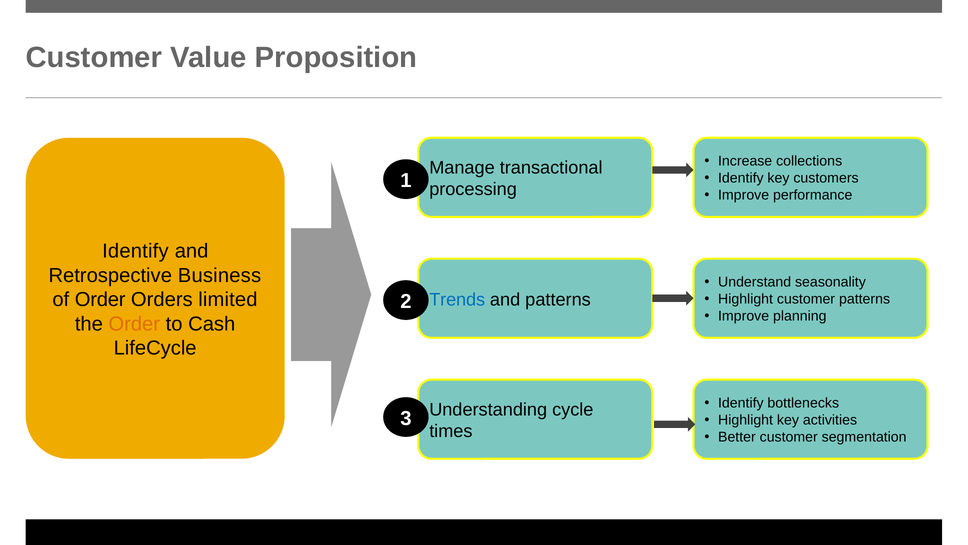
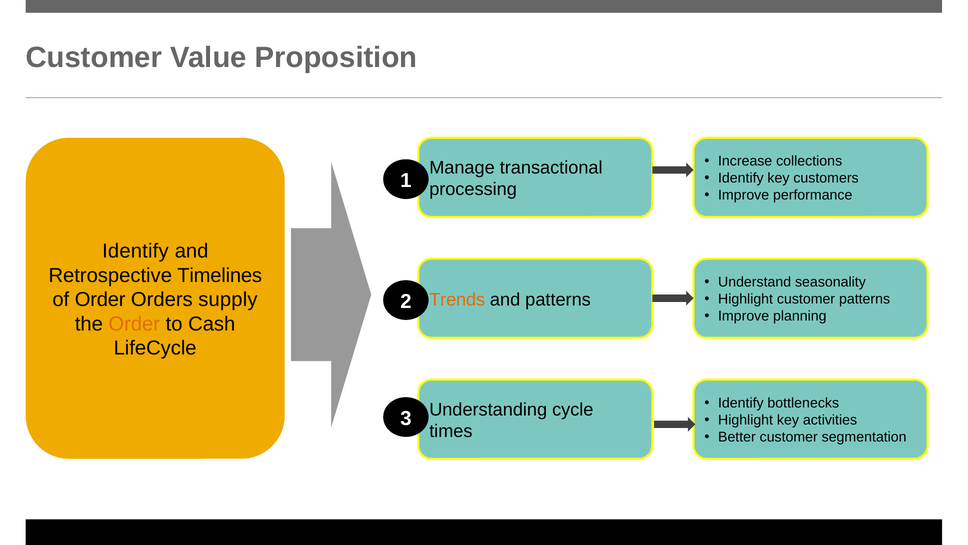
Business: Business -> Timelines
limited: limited -> supply
Trends colour: blue -> orange
